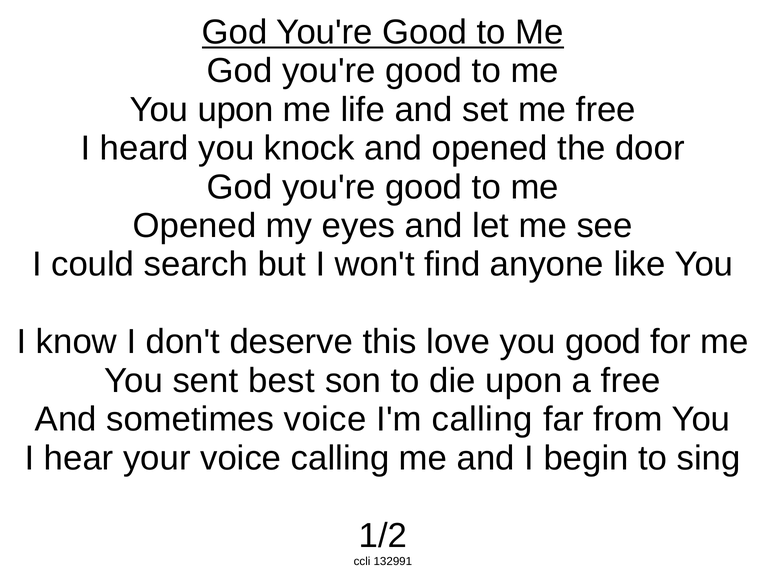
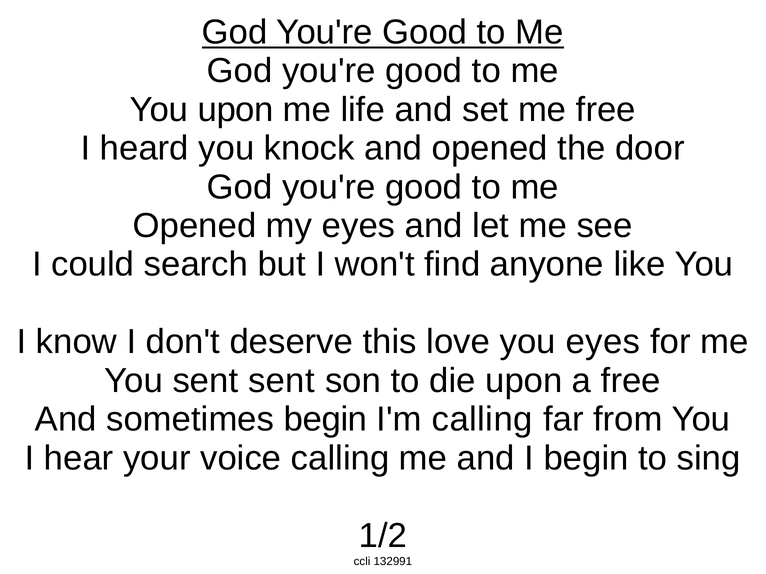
you good: good -> eyes
sent best: best -> sent
sometimes voice: voice -> begin
